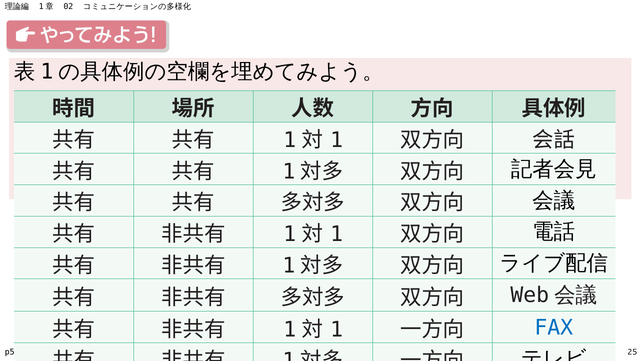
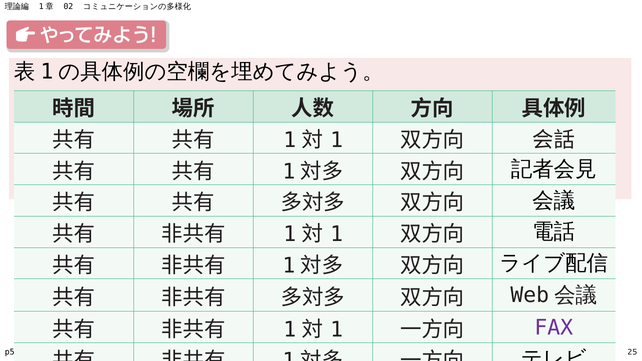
FAX colour: blue -> purple
